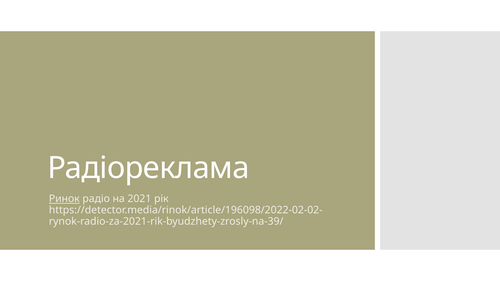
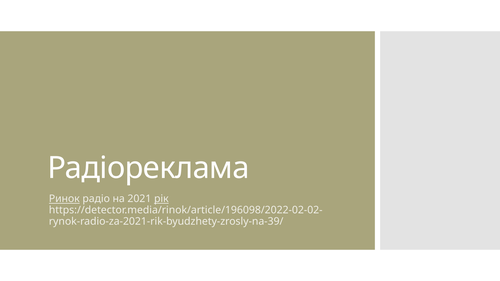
рік underline: none -> present
